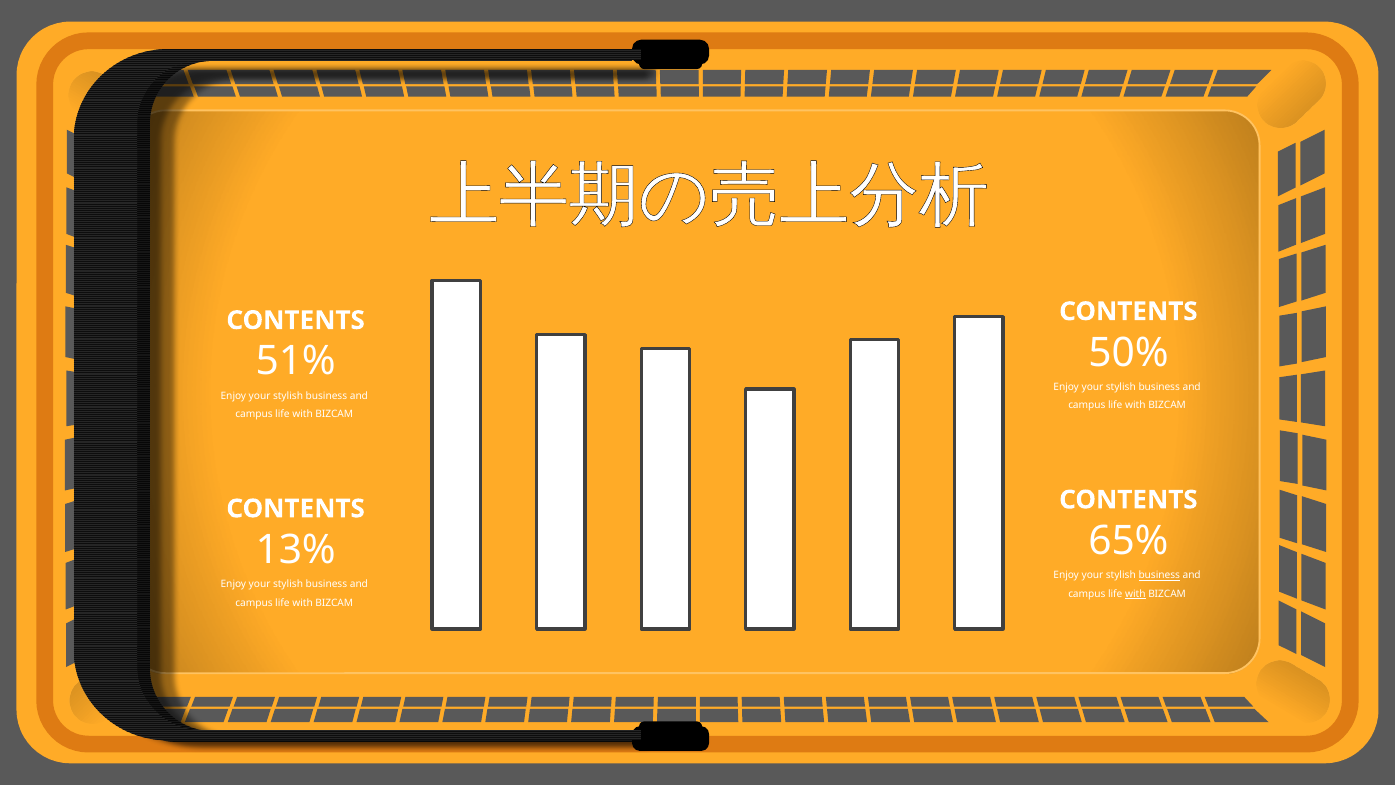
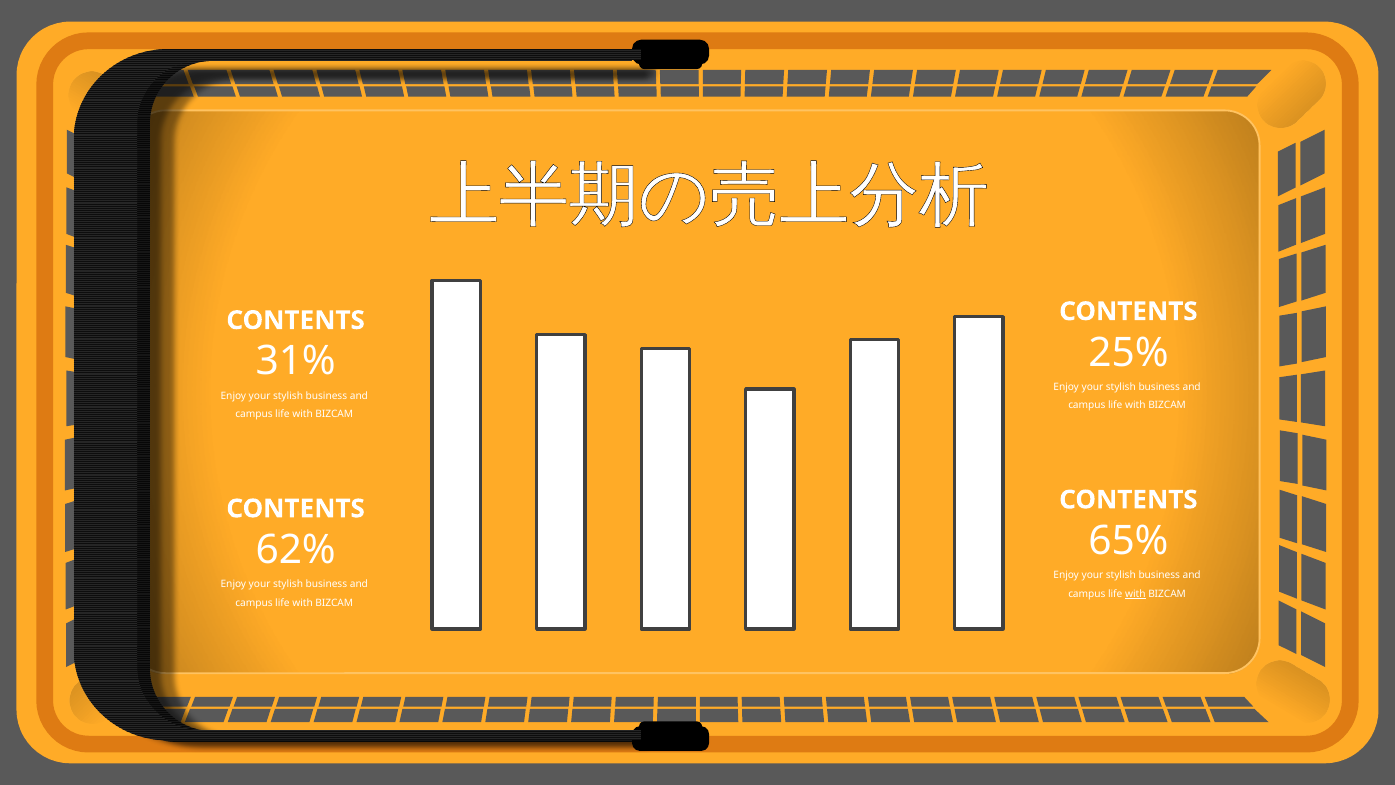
50%: 50% -> 25%
51%: 51% -> 31%
13%: 13% -> 62%
business at (1159, 575) underline: present -> none
